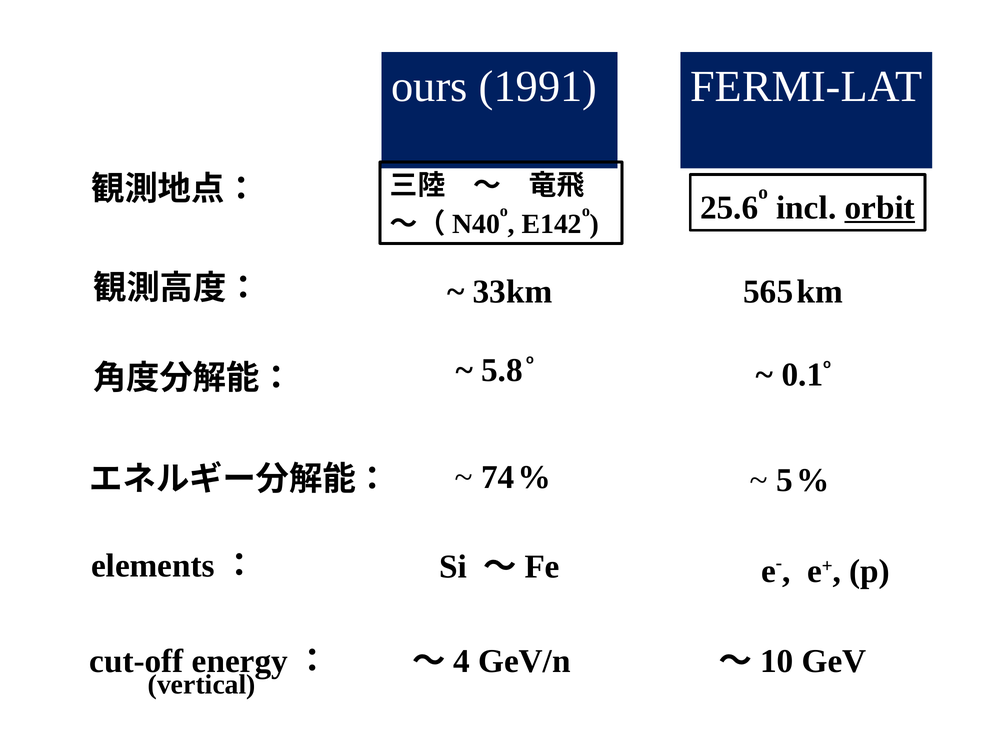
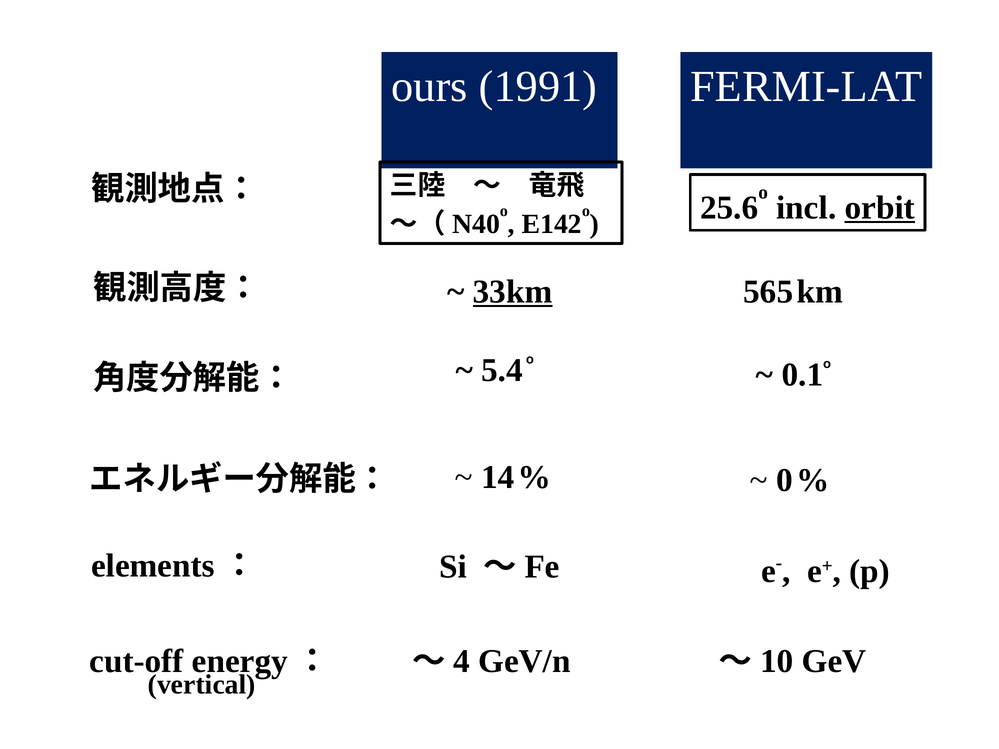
33km underline: none -> present
5.8: 5.8 -> 5.4
74: 74 -> 14
5: 5 -> 0
